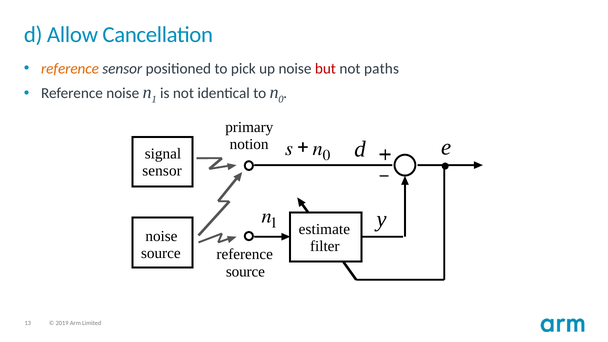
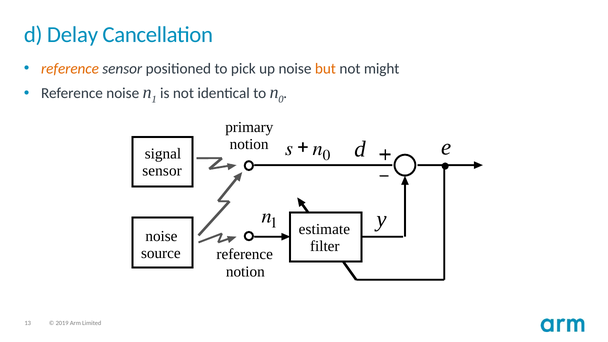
Allow: Allow -> Delay
but colour: red -> orange
paths: paths -> might
source at (245, 272): source -> notion
